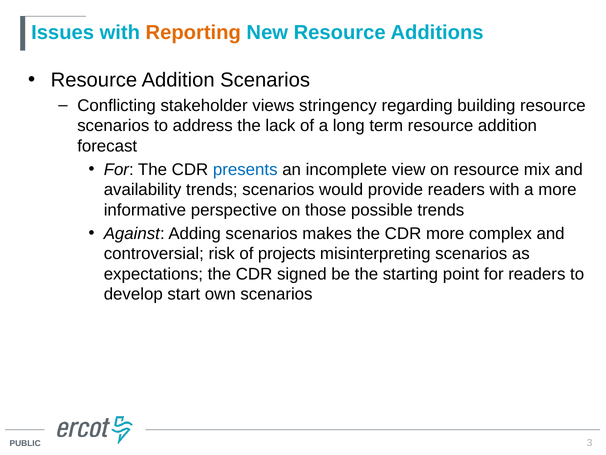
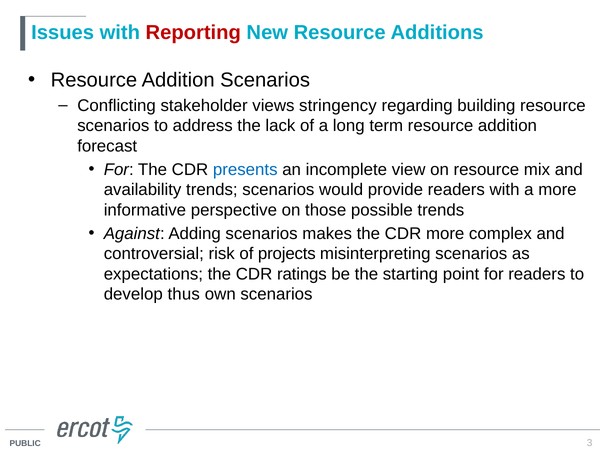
Reporting colour: orange -> red
signed: signed -> ratings
start: start -> thus
